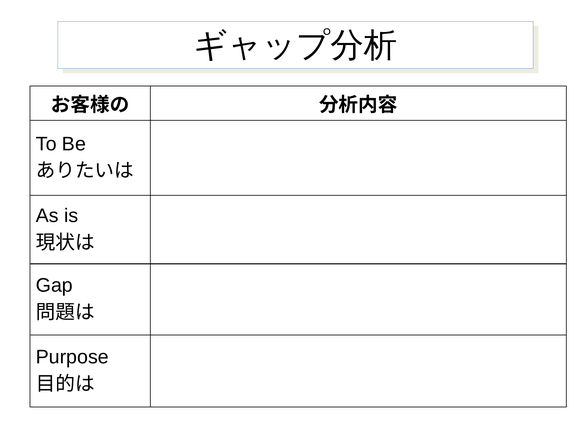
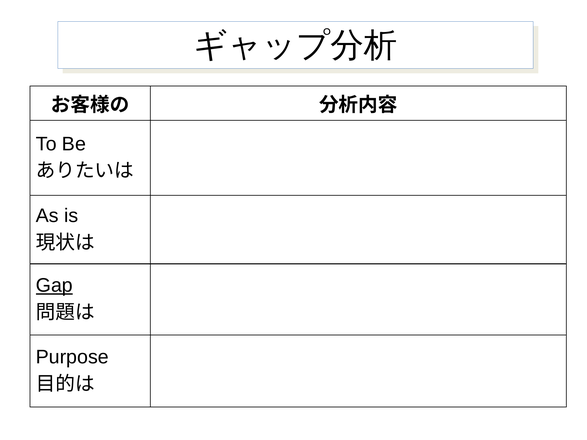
Gap underline: none -> present
